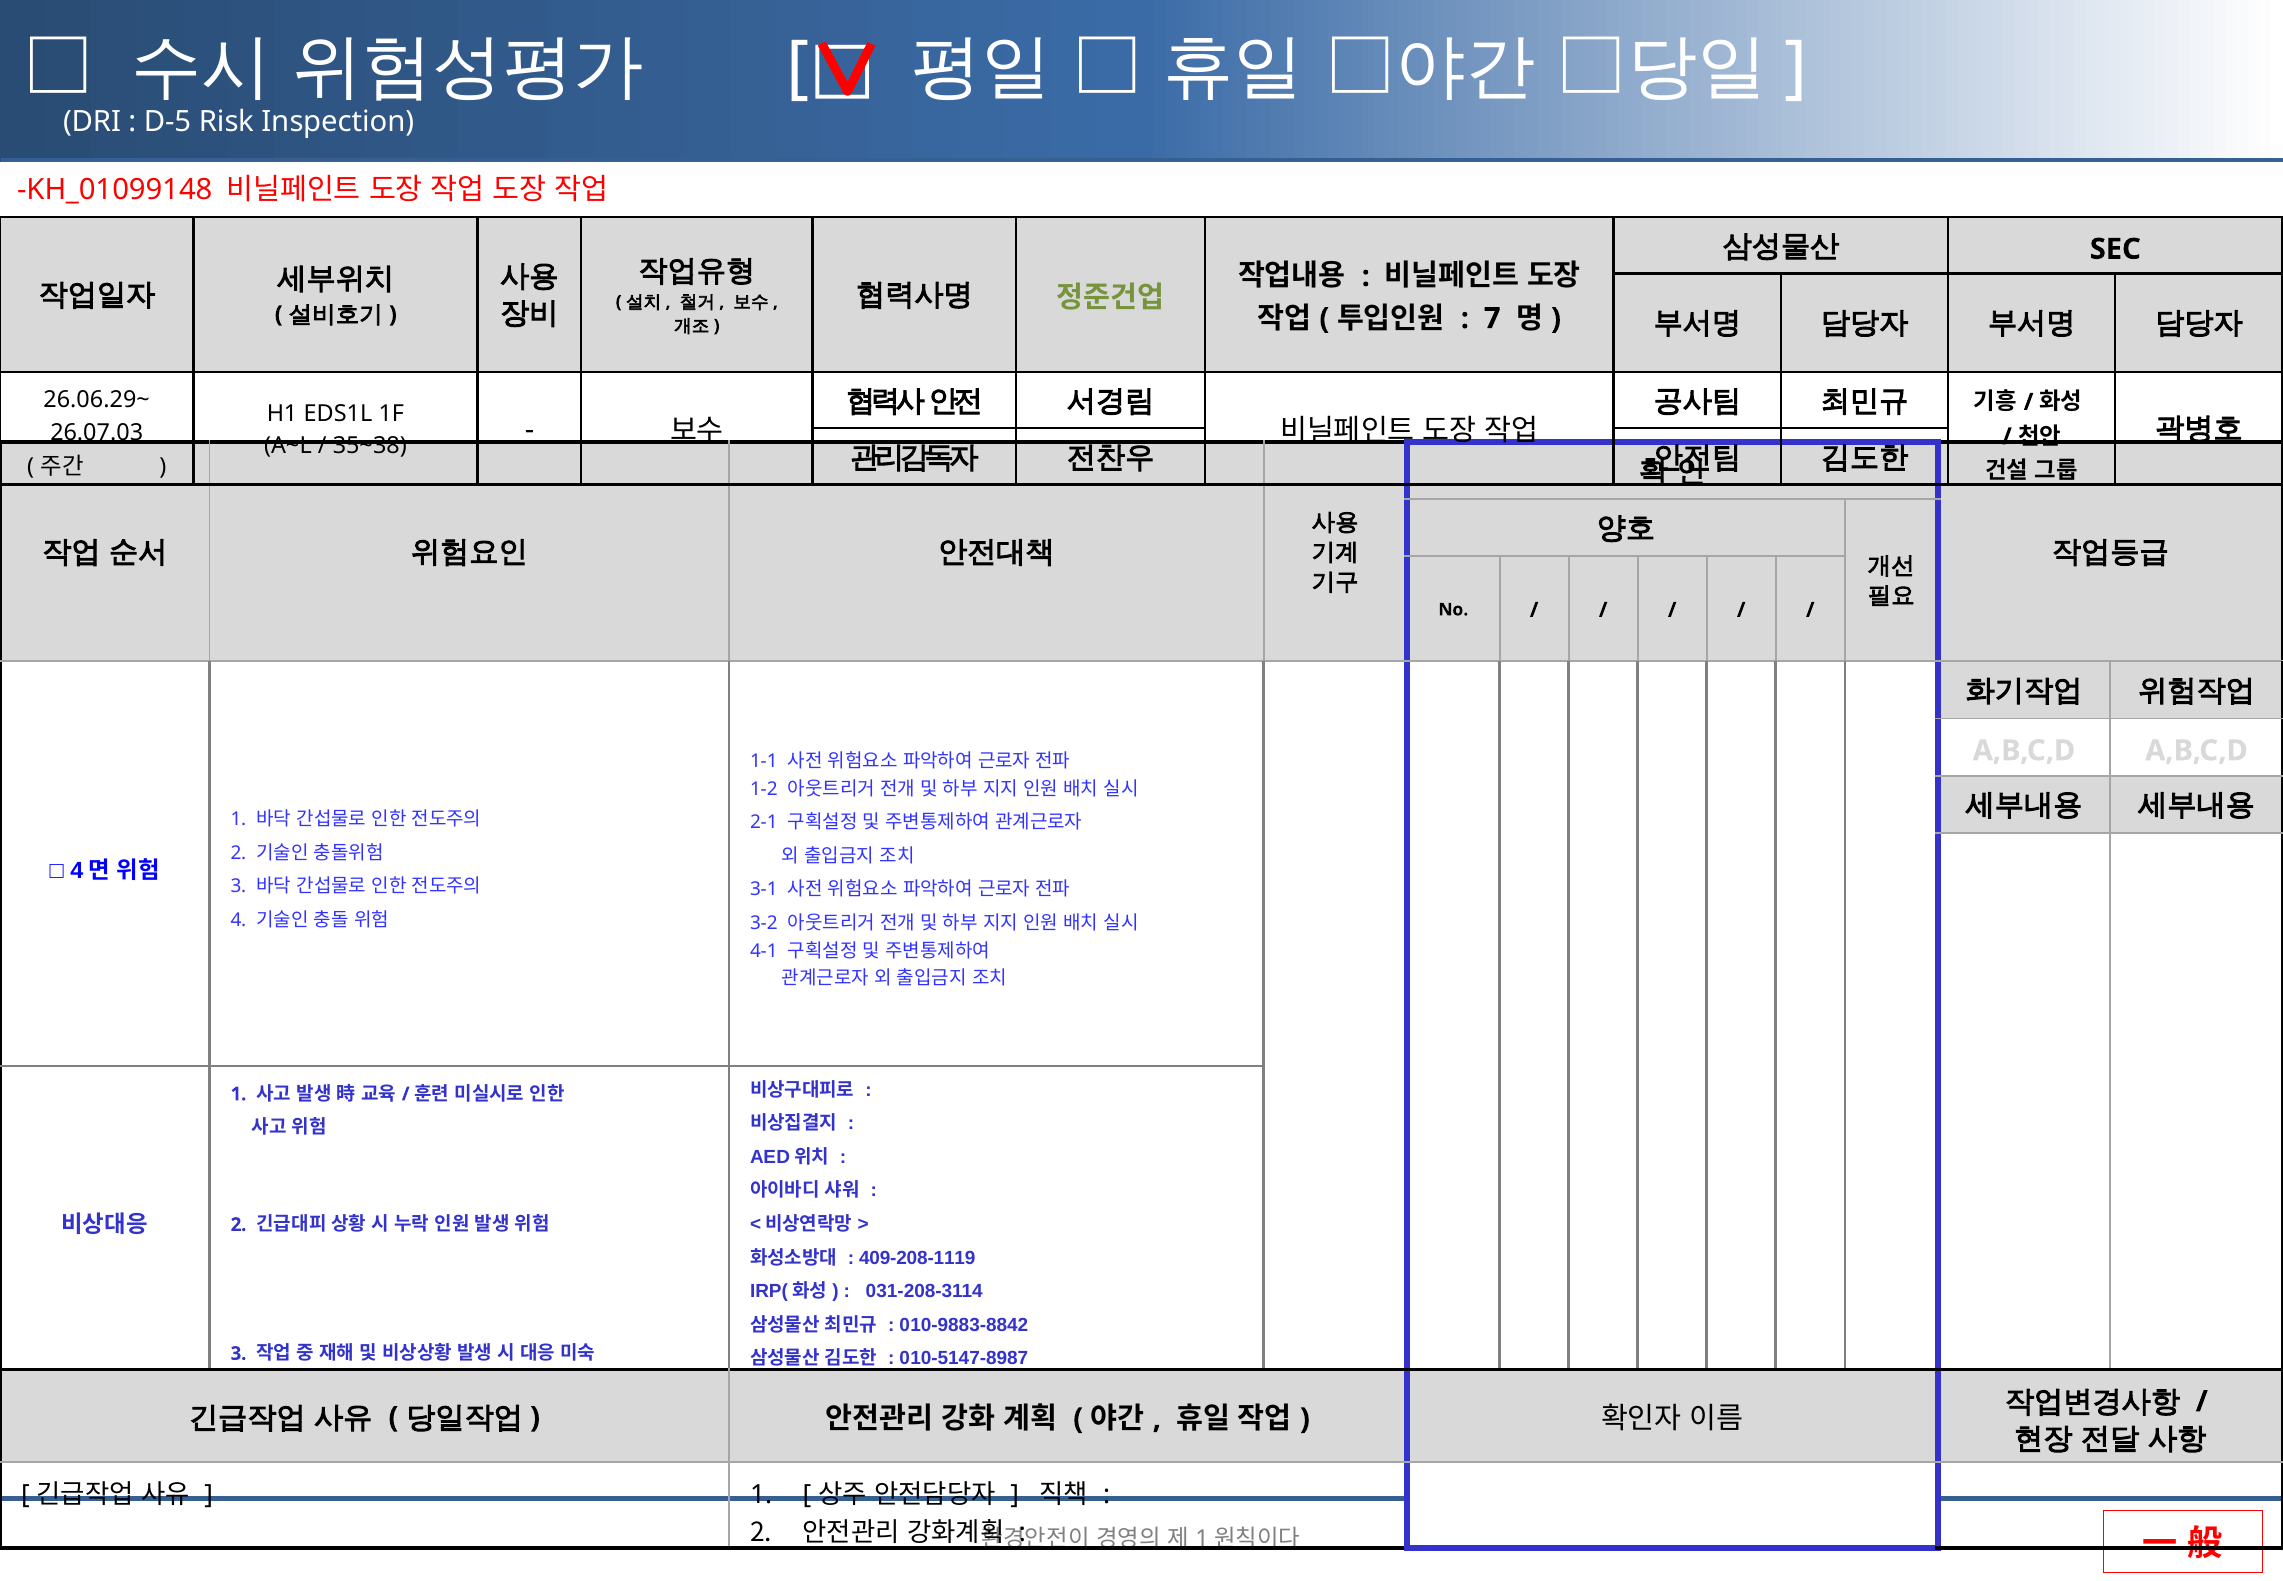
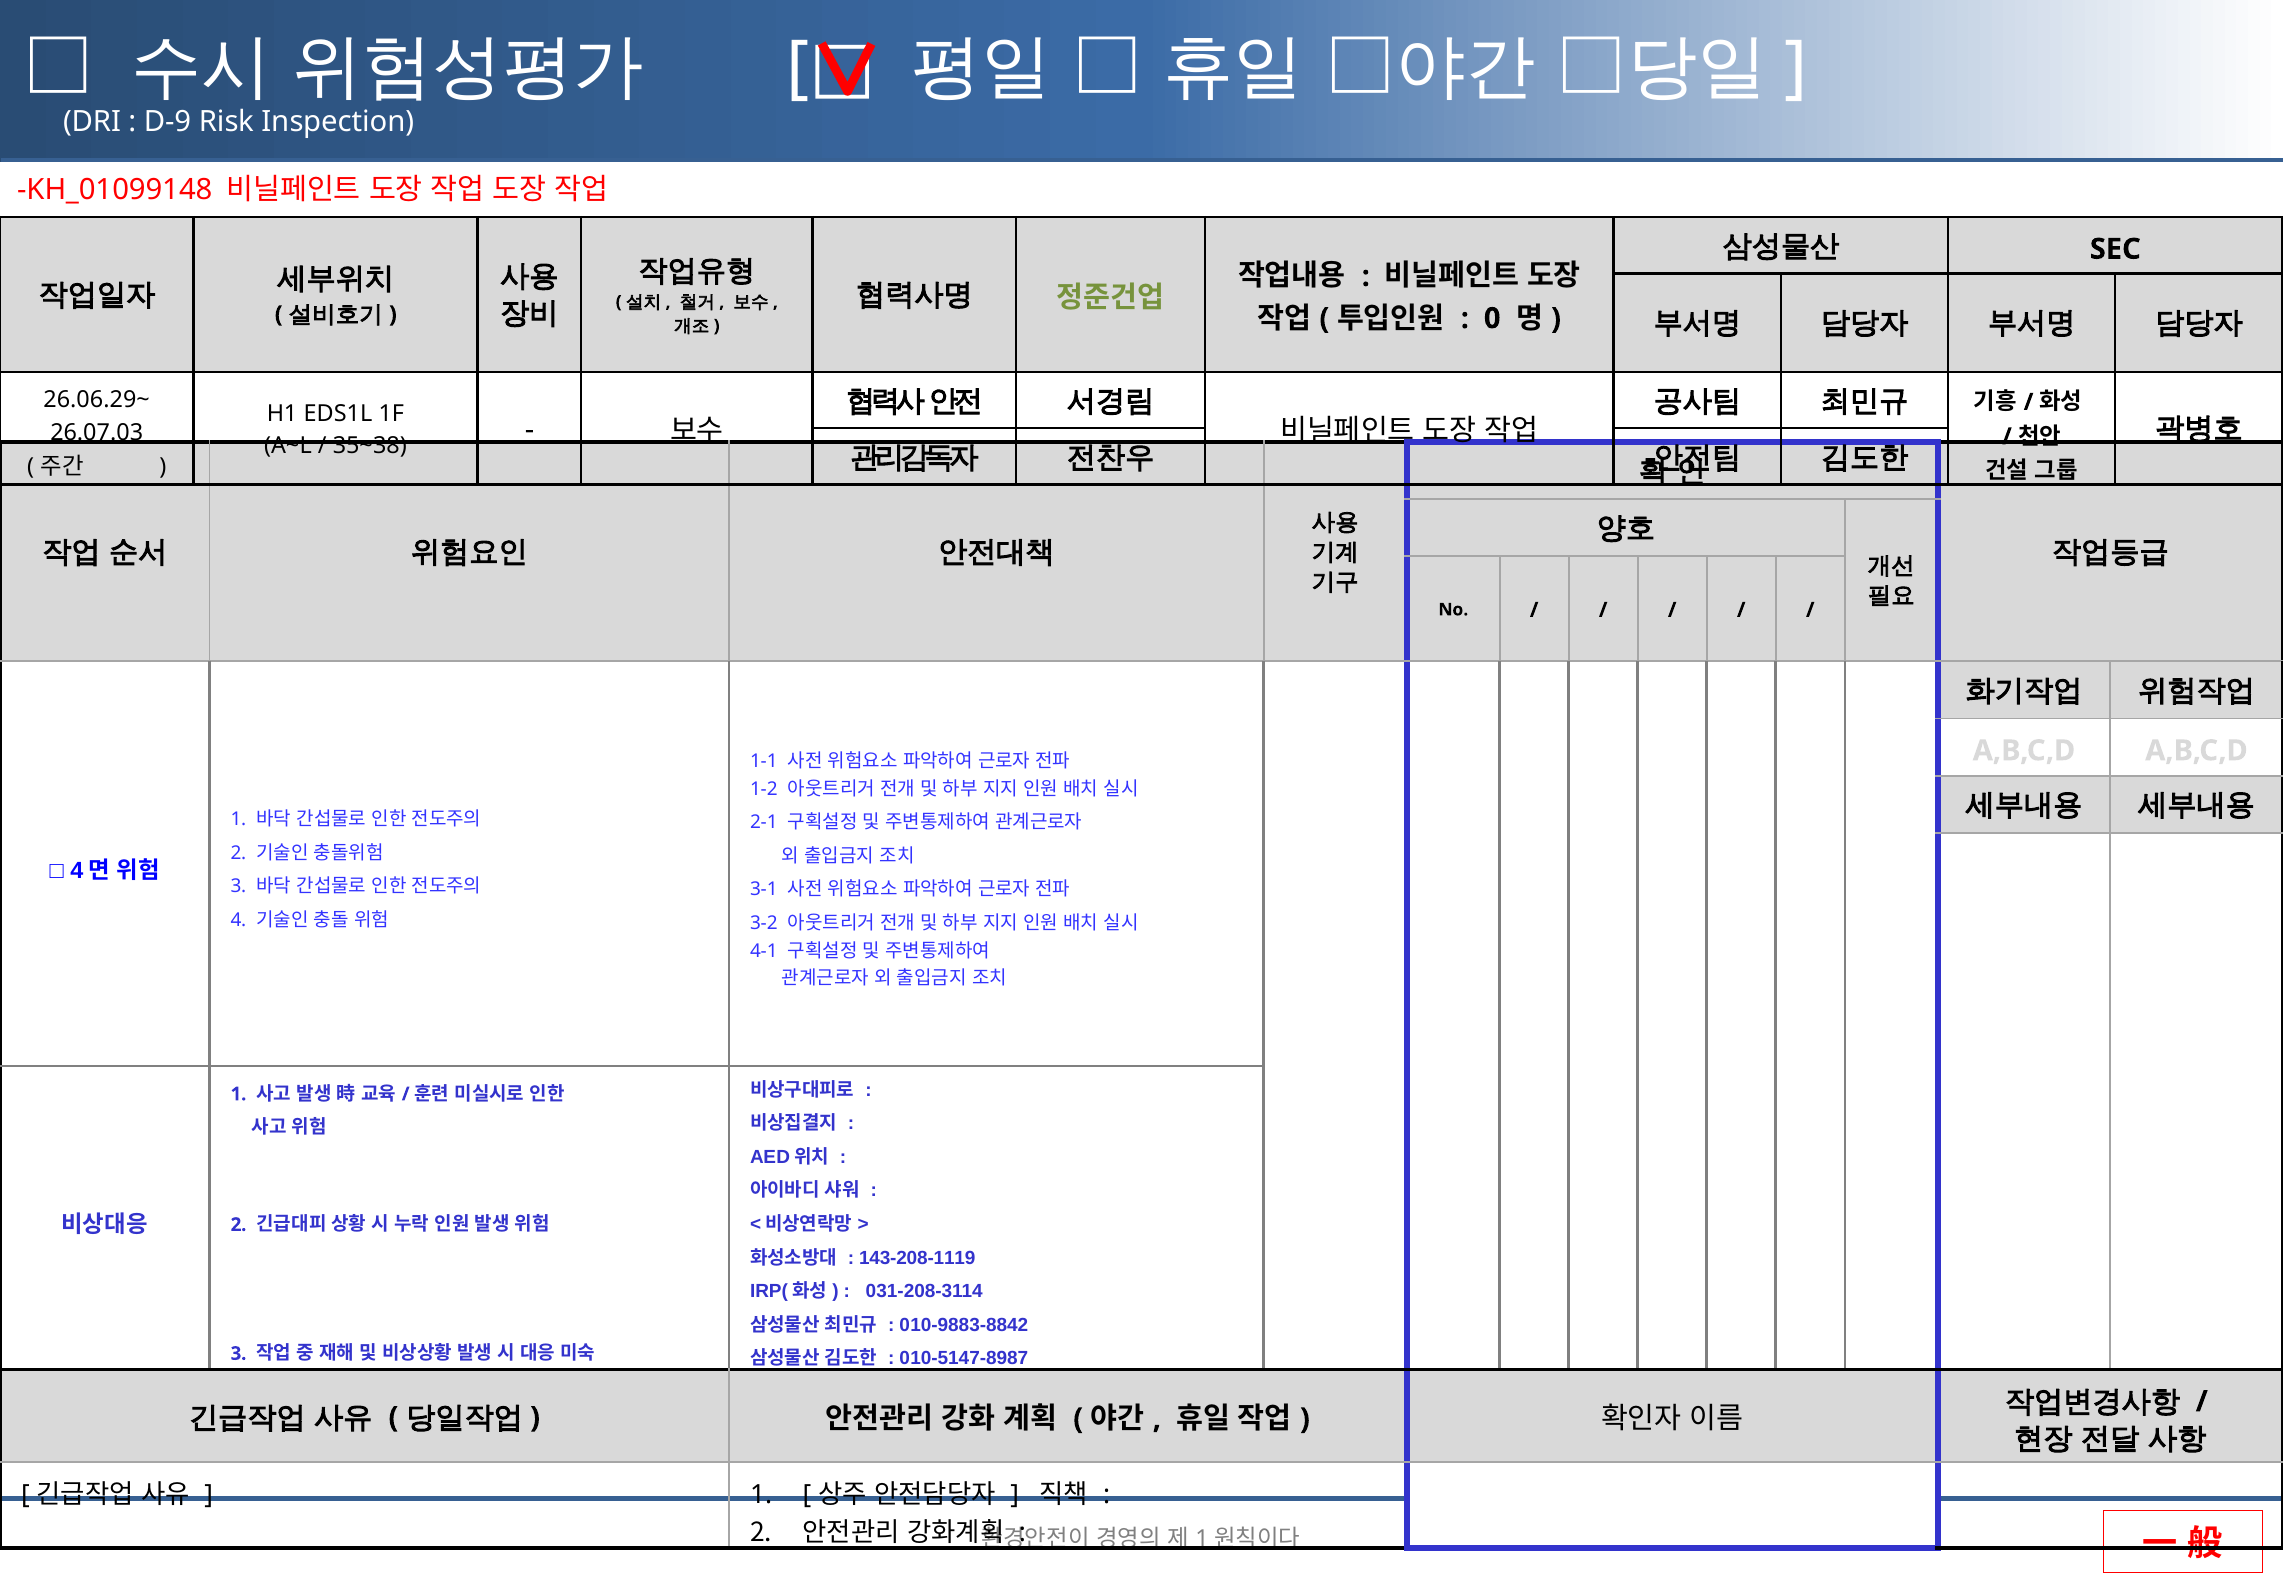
D-5: D-5 -> D-9
7: 7 -> 0
409-208-1119: 409-208-1119 -> 143-208-1119
